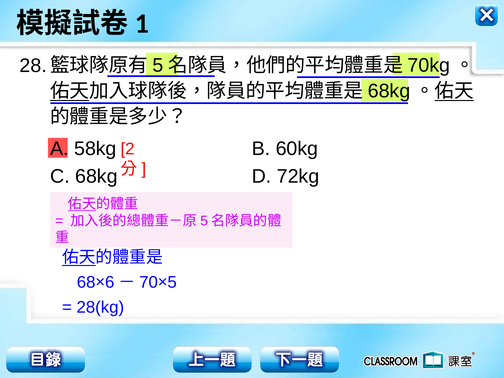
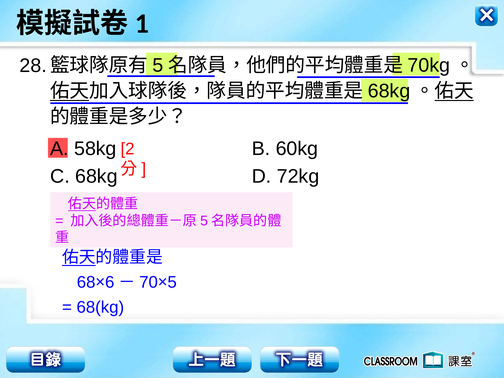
28(kg: 28(kg -> 68(kg
